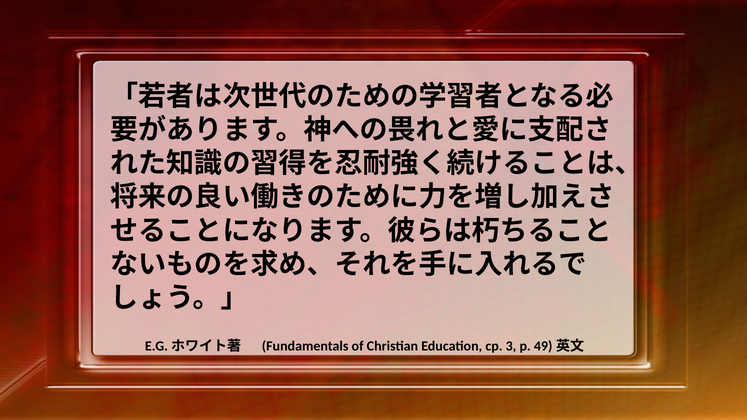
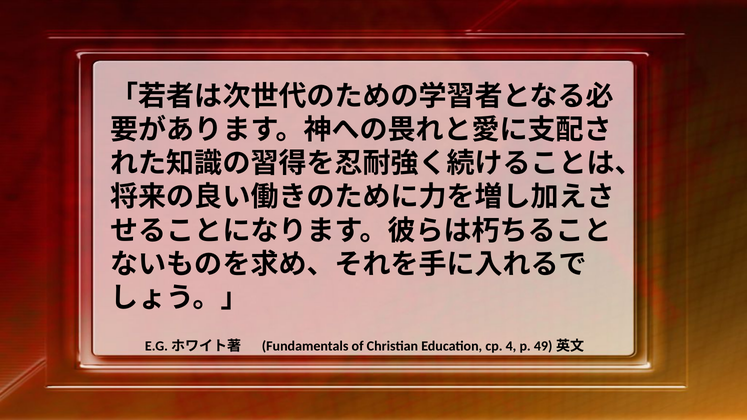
3: 3 -> 4
